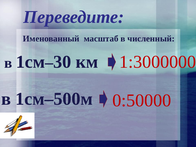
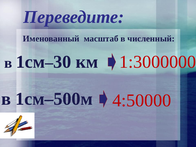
0:50000: 0:50000 -> 4:50000
